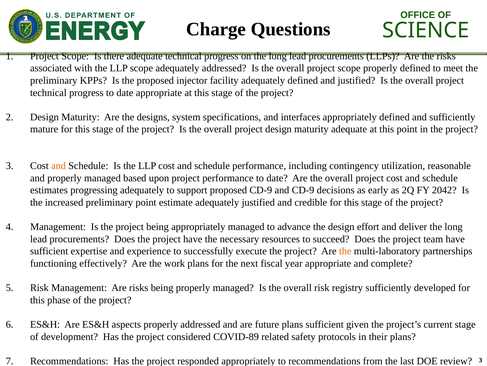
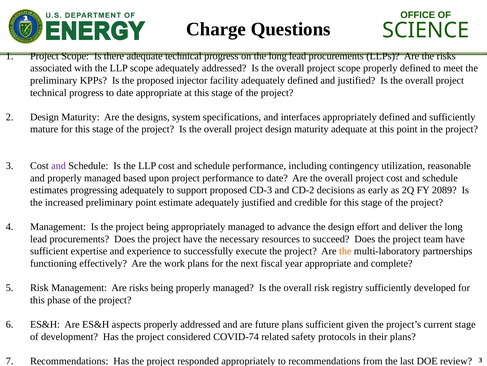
and at (59, 166) colour: orange -> purple
proposed CD-9: CD-9 -> CD-3
and CD-9: CD-9 -> CD-2
2042: 2042 -> 2089
COVID-89: COVID-89 -> COVID-74
